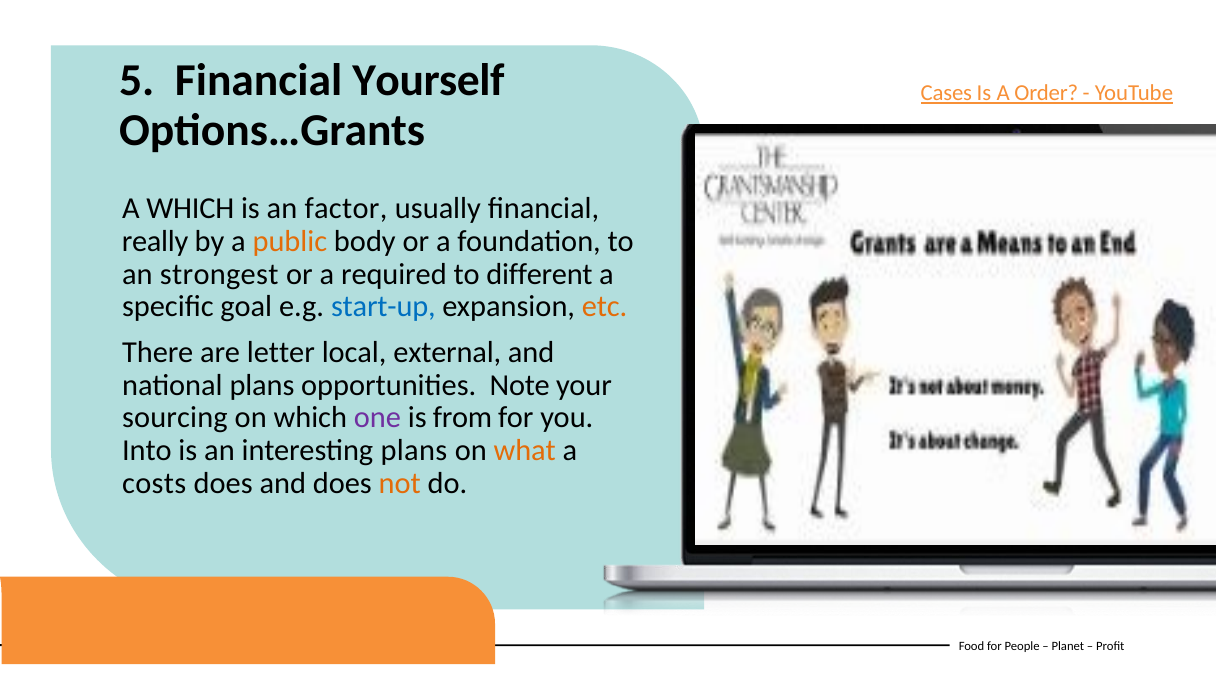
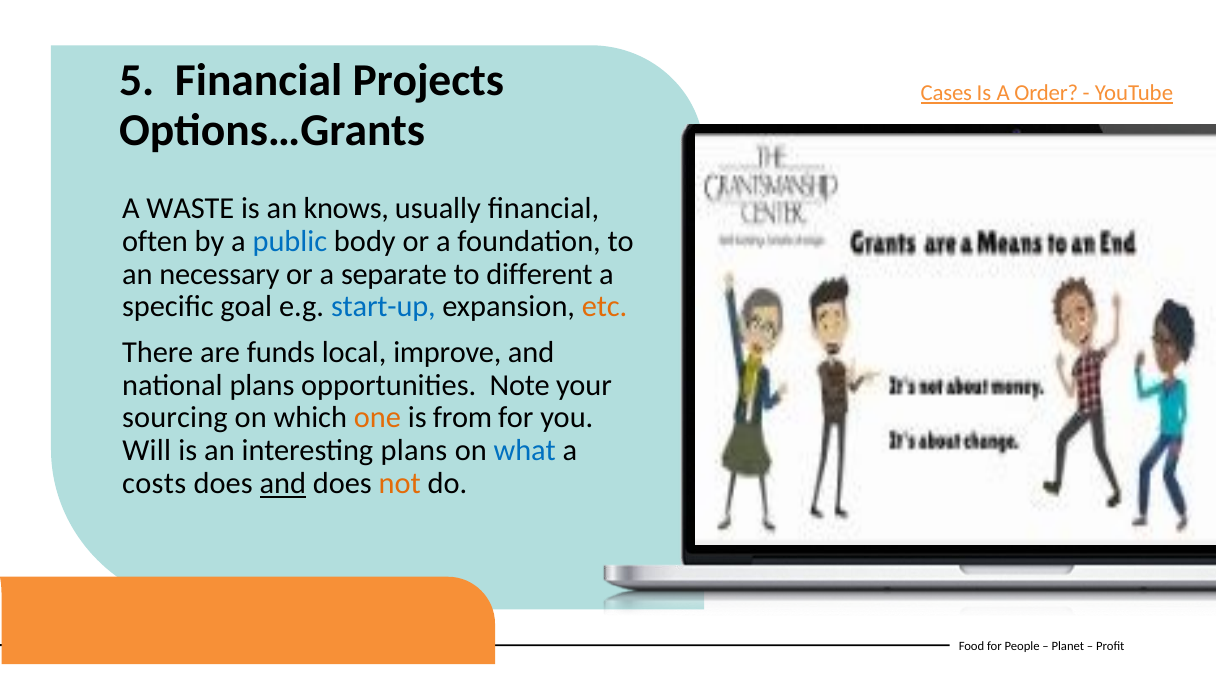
Yourself: Yourself -> Projects
A WHICH: WHICH -> WASTE
factor: factor -> knows
really: really -> often
public colour: orange -> blue
strongest: strongest -> necessary
required: required -> separate
letter: letter -> funds
external: external -> improve
one colour: purple -> orange
Into: Into -> Will
what colour: orange -> blue
and at (283, 484) underline: none -> present
